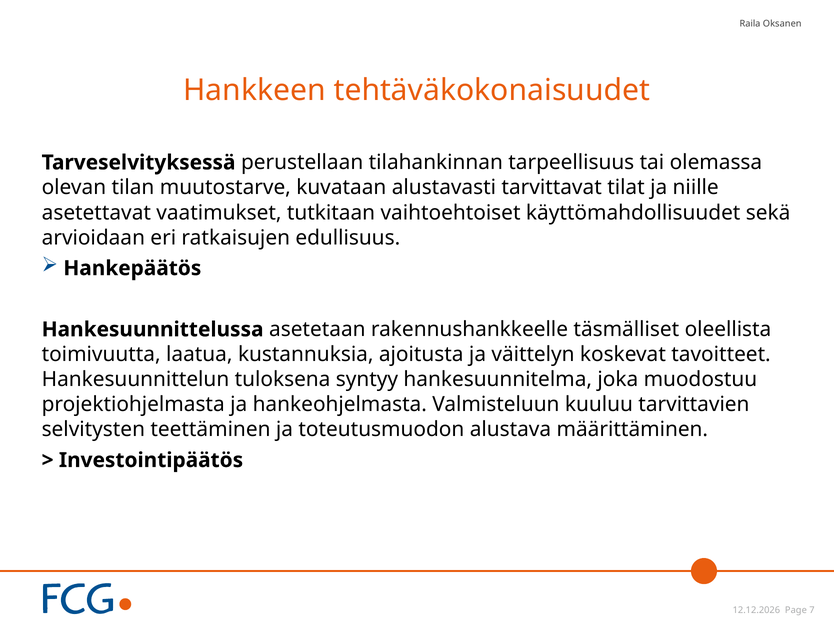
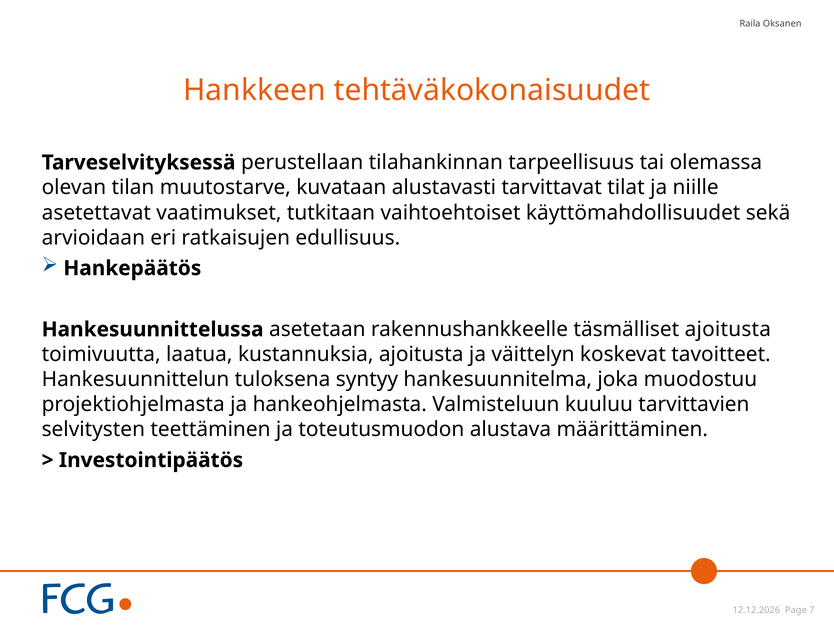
täsmälliset oleellista: oleellista -> ajoitusta
